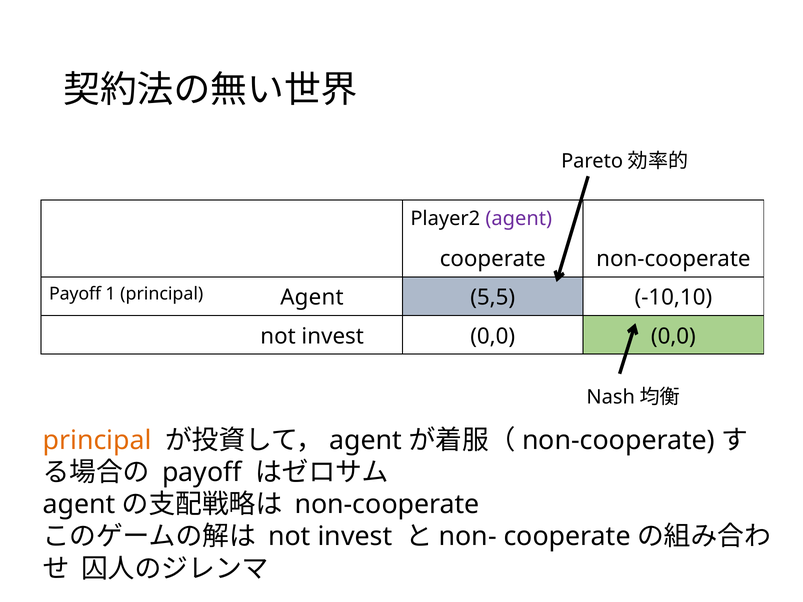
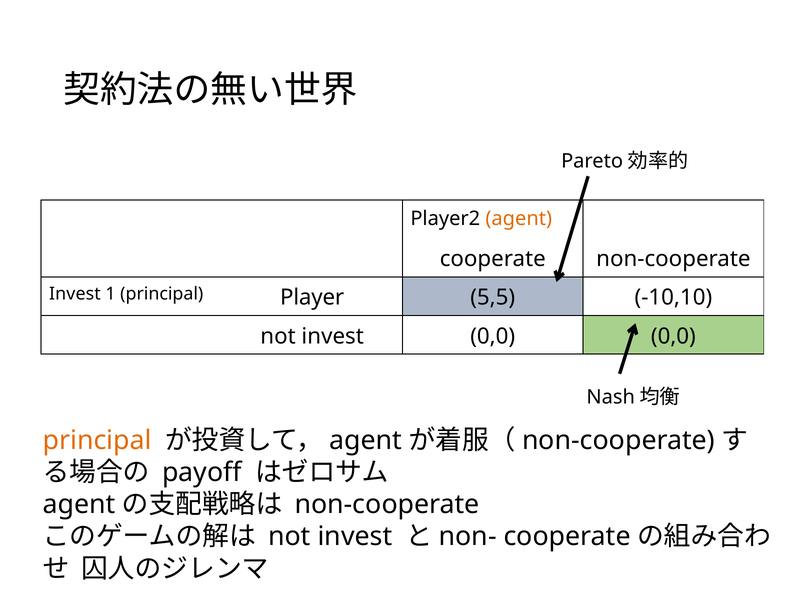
agent at (519, 219) colour: purple -> orange
Payoff at (75, 294): Payoff -> Invest
principal Agent: Agent -> Player
